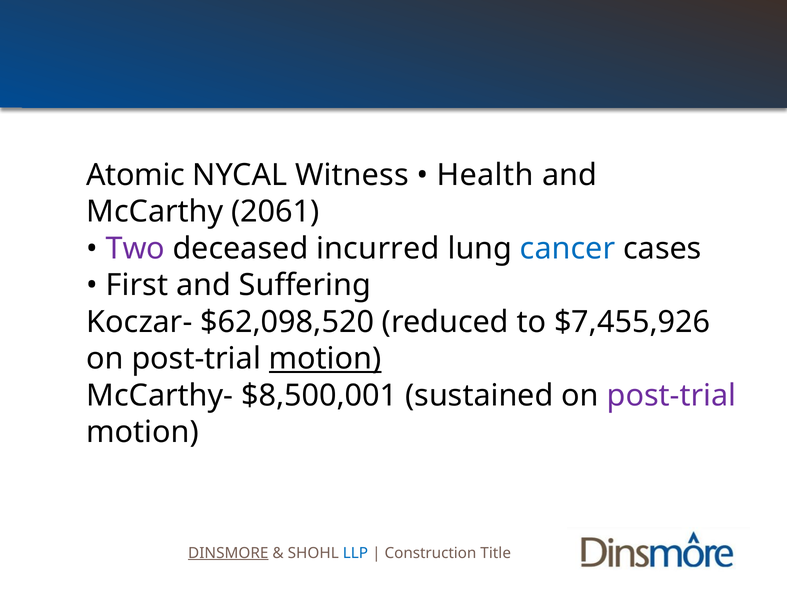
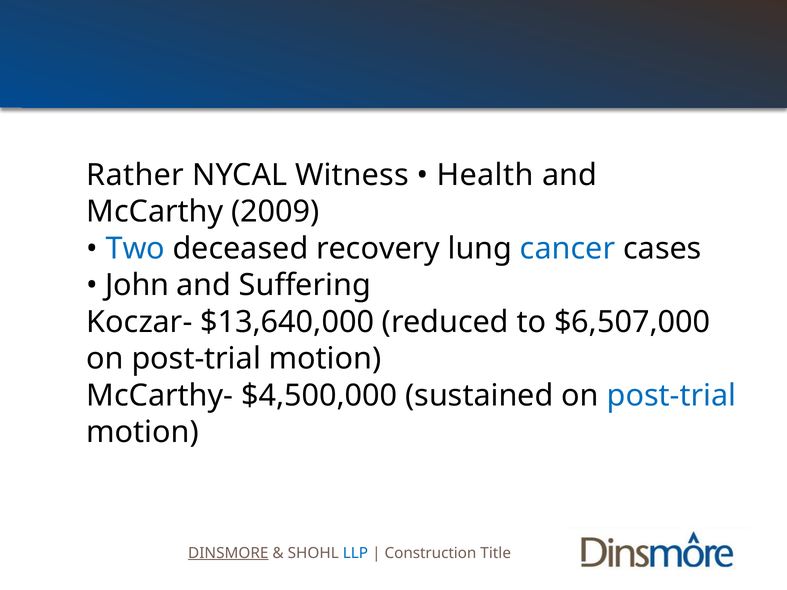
Atomic: Atomic -> Rather
2061: 2061 -> 2009
Two colour: purple -> blue
incurred: incurred -> recovery
First: First -> John
$62,098,520: $62,098,520 -> $13,640,000
$7,455,926: $7,455,926 -> $6,507,000
motion at (325, 359) underline: present -> none
$8,500,001: $8,500,001 -> $4,500,000
post-trial at (671, 396) colour: purple -> blue
